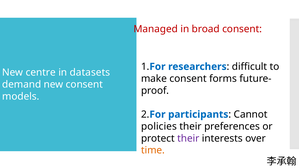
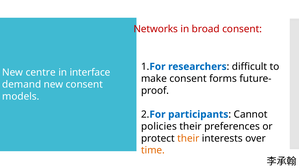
Managed: Managed -> Networks
datasets: datasets -> interface
their at (188, 138) colour: purple -> orange
